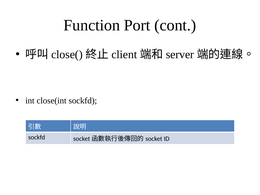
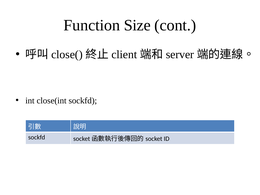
Port: Port -> Size
